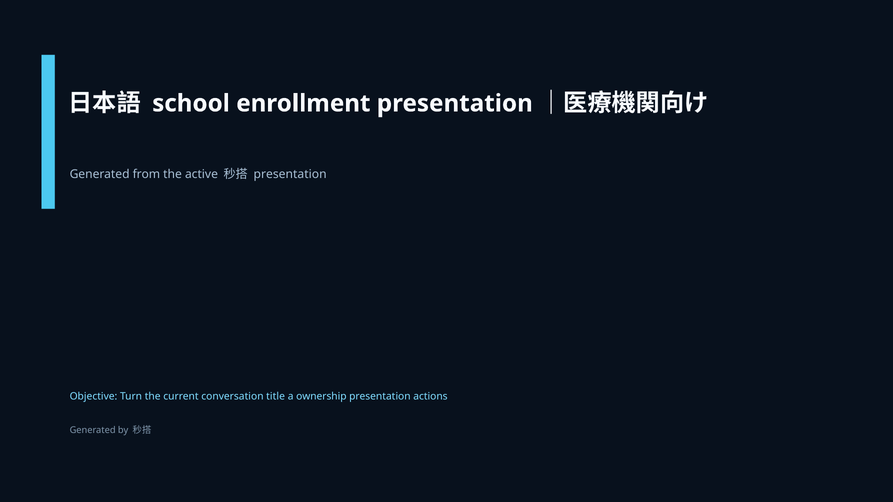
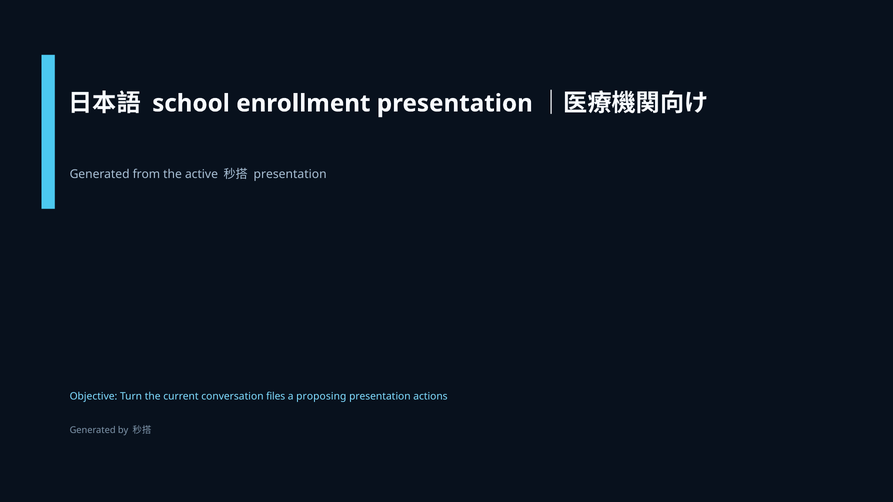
title: title -> files
ownership: ownership -> proposing
